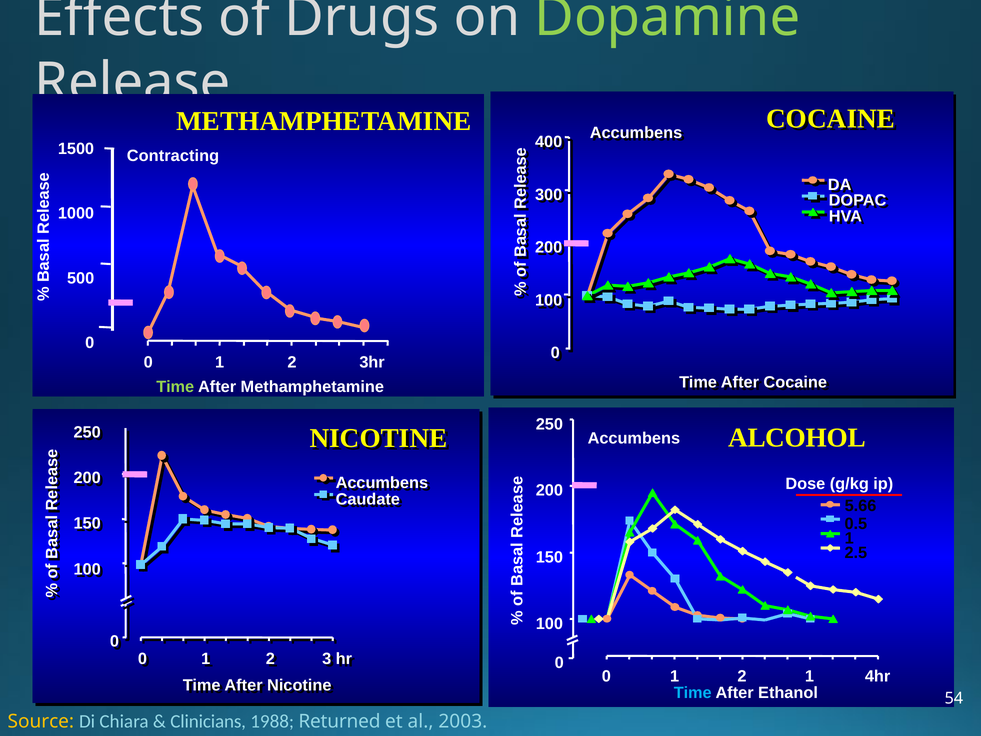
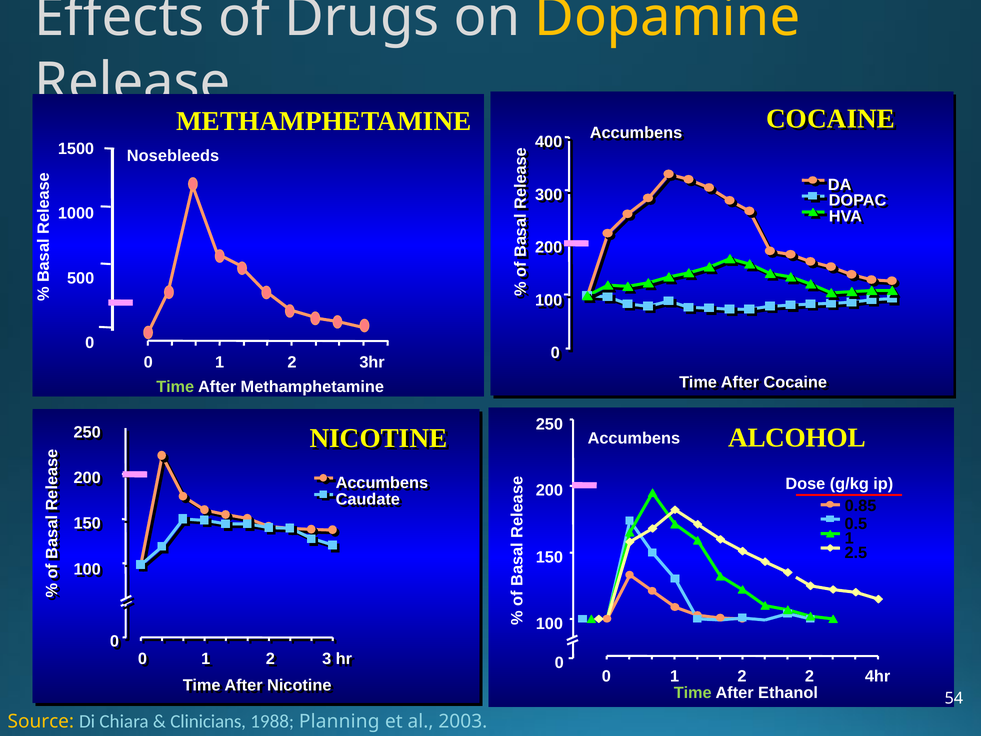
Dopamine colour: light green -> yellow
Contracting: Contracting -> Nosebleeds
5.66: 5.66 -> 0.85
0 1 2 1: 1 -> 2
Time at (693, 693) colour: light blue -> light green
Returned: Returned -> Planning
